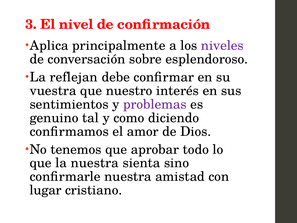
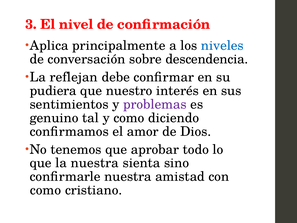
niveles colour: purple -> blue
esplendoroso: esplendoroso -> descendencia
vuestra: vuestra -> pudiera
lugar at (46, 190): lugar -> como
